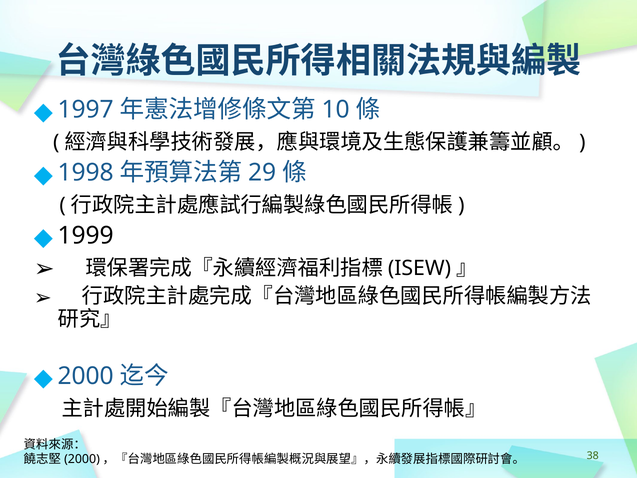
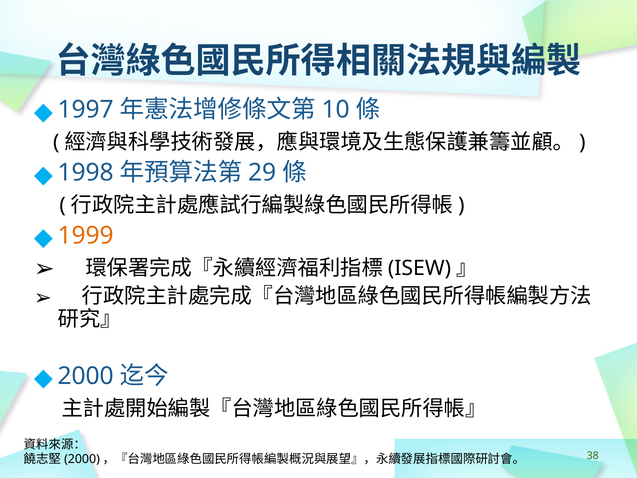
1999 colour: black -> orange
